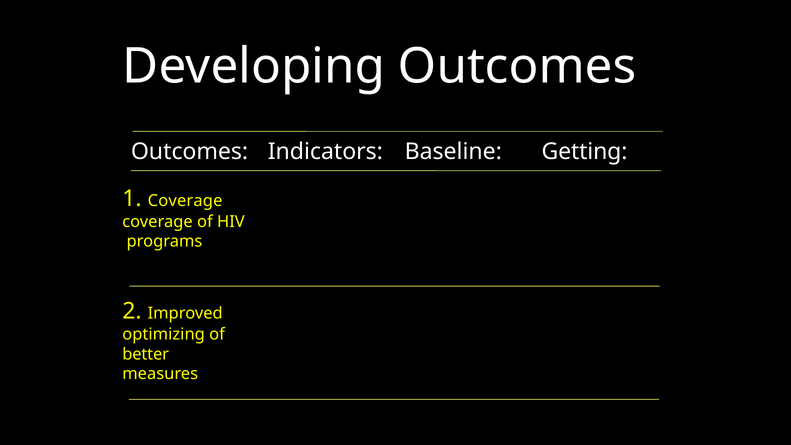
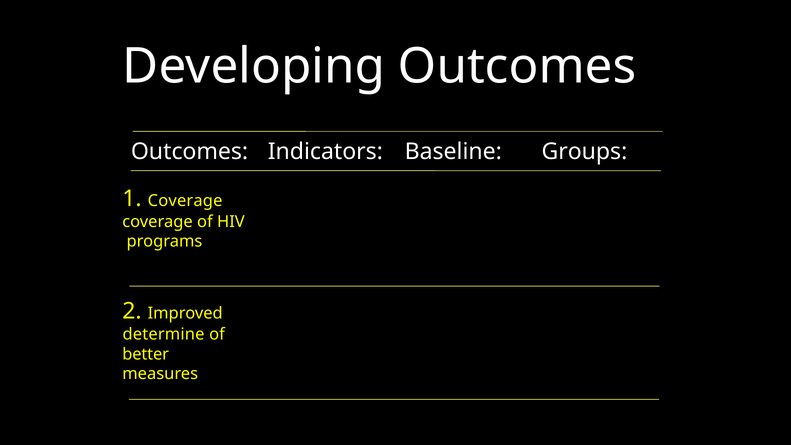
Getting: Getting -> Groups
optimizing: optimizing -> determine
